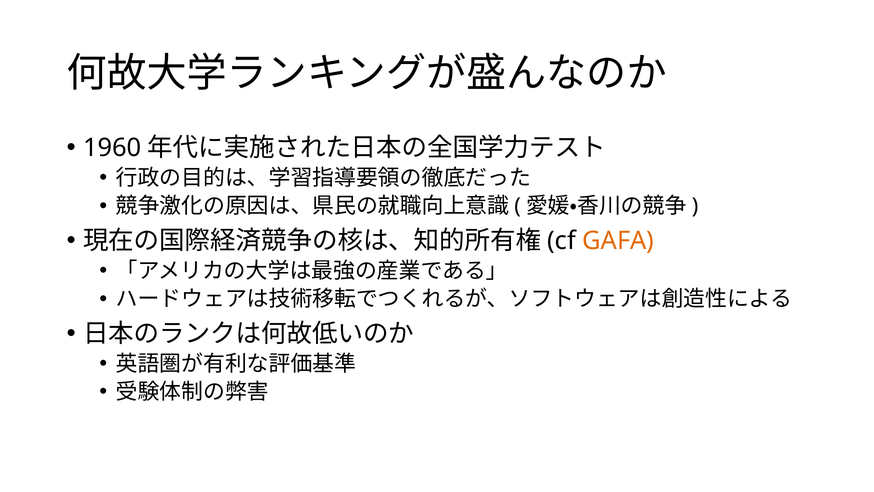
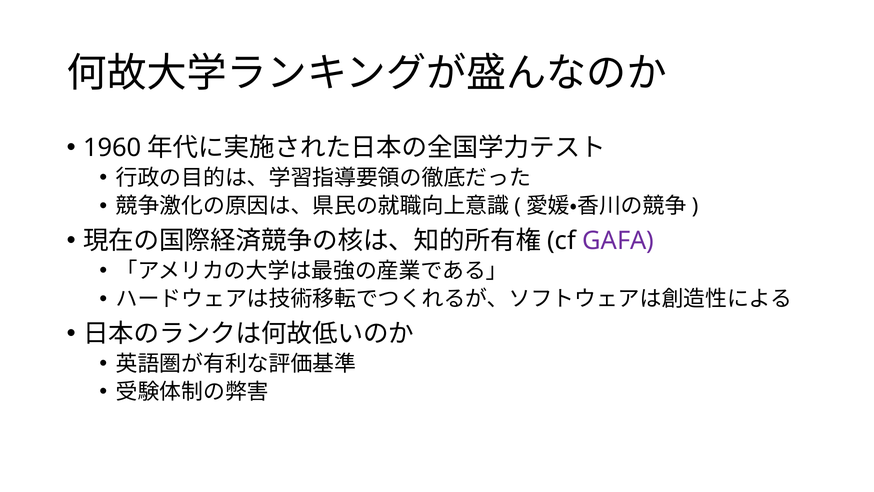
GAFA colour: orange -> purple
